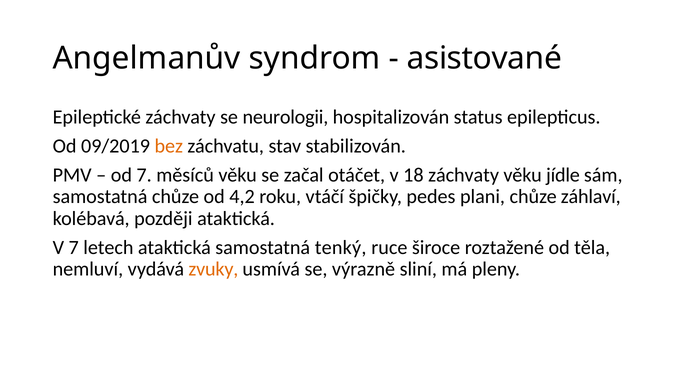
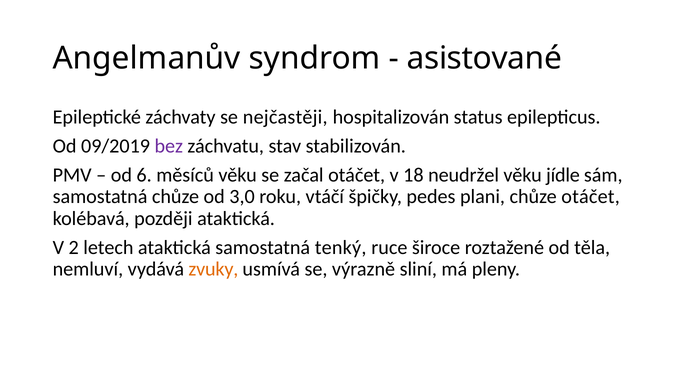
neurologii: neurologii -> nejčastěji
bez colour: orange -> purple
od 7: 7 -> 6
18 záchvaty: záchvaty -> neudržel
4,2: 4,2 -> 3,0
chůze záhlaví: záhlaví -> otáčet
V 7: 7 -> 2
